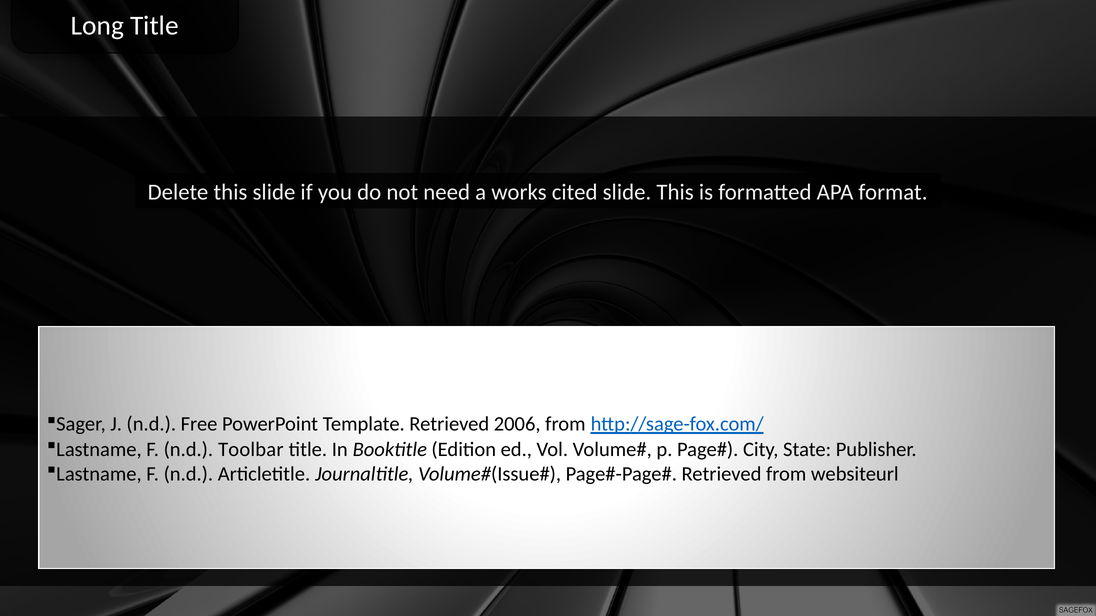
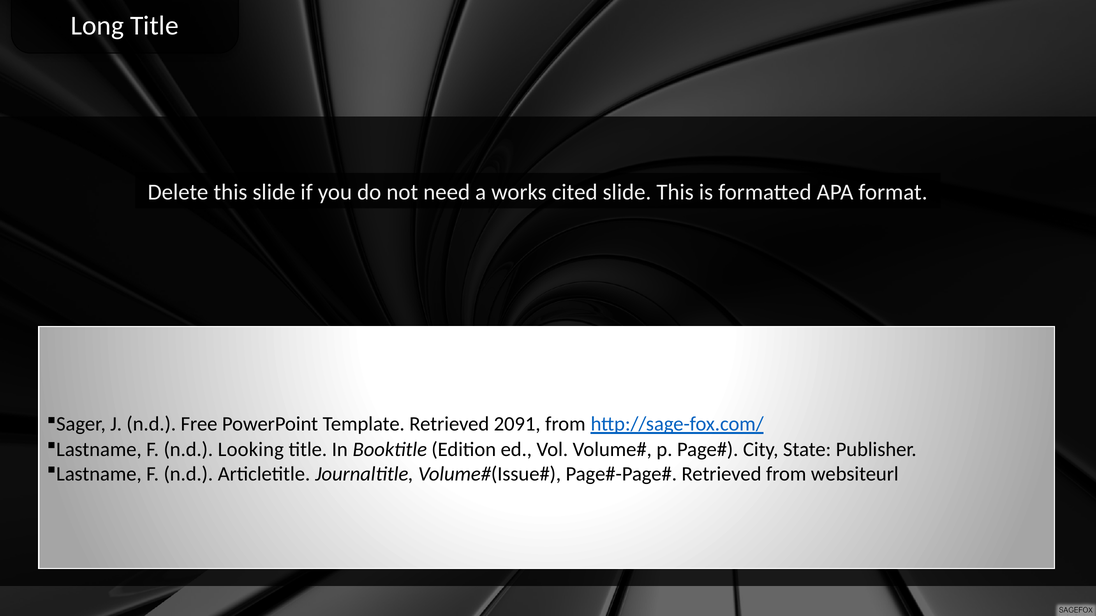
2006: 2006 -> 2091
Toolbar: Toolbar -> Looking
